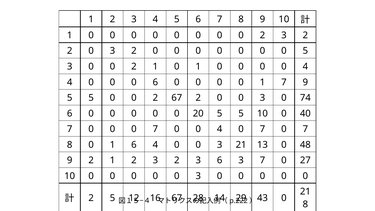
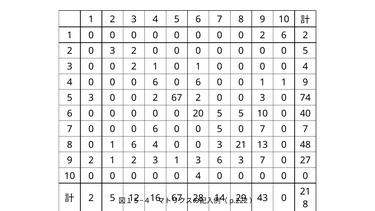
0 2 3: 3 -> 6
0 6 0 0: 0 -> 6
1 7: 7 -> 1
5 at (91, 98): 5 -> 3
7 at (155, 129): 7 -> 6
4 at (220, 129): 4 -> 5
1 2 3 2: 2 -> 1
3 at (198, 176): 3 -> 4
